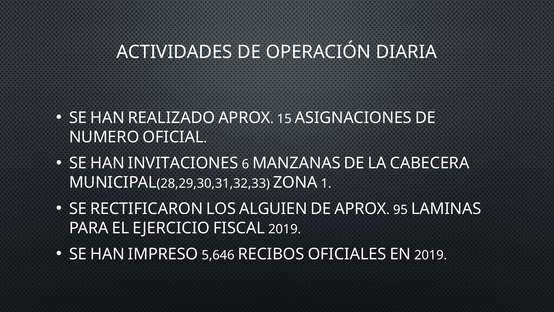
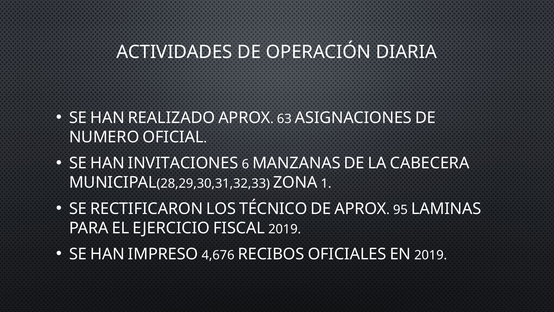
15: 15 -> 63
ALGUIEN: ALGUIEN -> TÉCNICO
5,646: 5,646 -> 4,676
